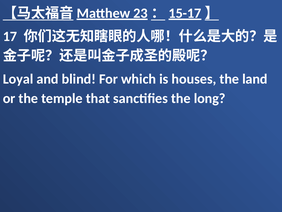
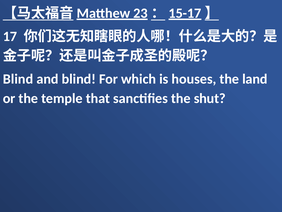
Loyal at (18, 79): Loyal -> Blind
long: long -> shut
